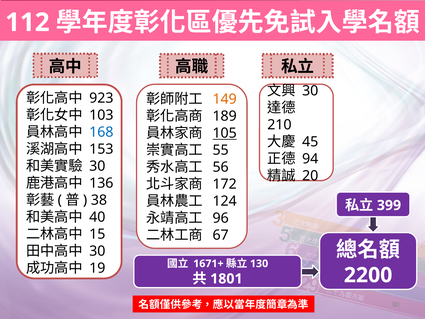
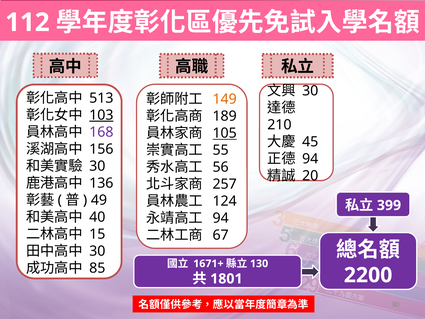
923: 923 -> 513
103 underline: none -> present
168 colour: blue -> purple
153: 153 -> 156
172: 172 -> 257
38: 38 -> 49
96 at (221, 218): 96 -> 94
19: 19 -> 85
